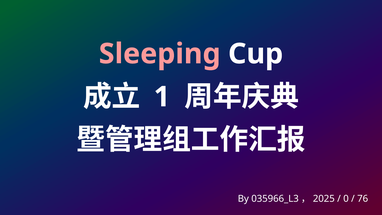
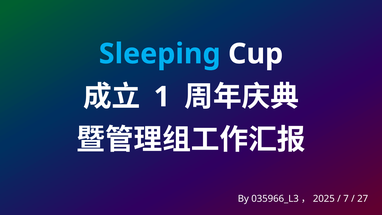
Sleeping colour: pink -> light blue
0: 0 -> 7
76: 76 -> 27
